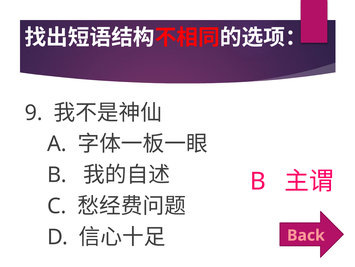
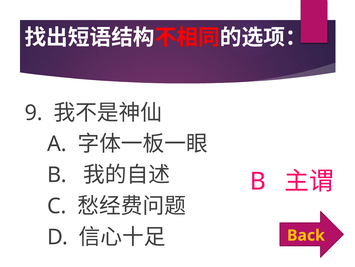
Back colour: pink -> yellow
